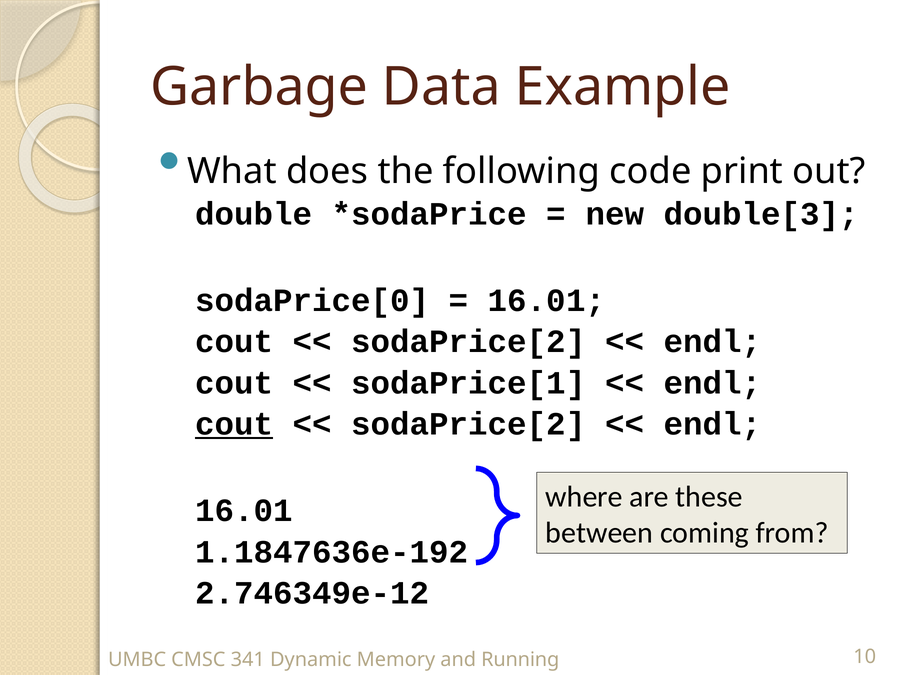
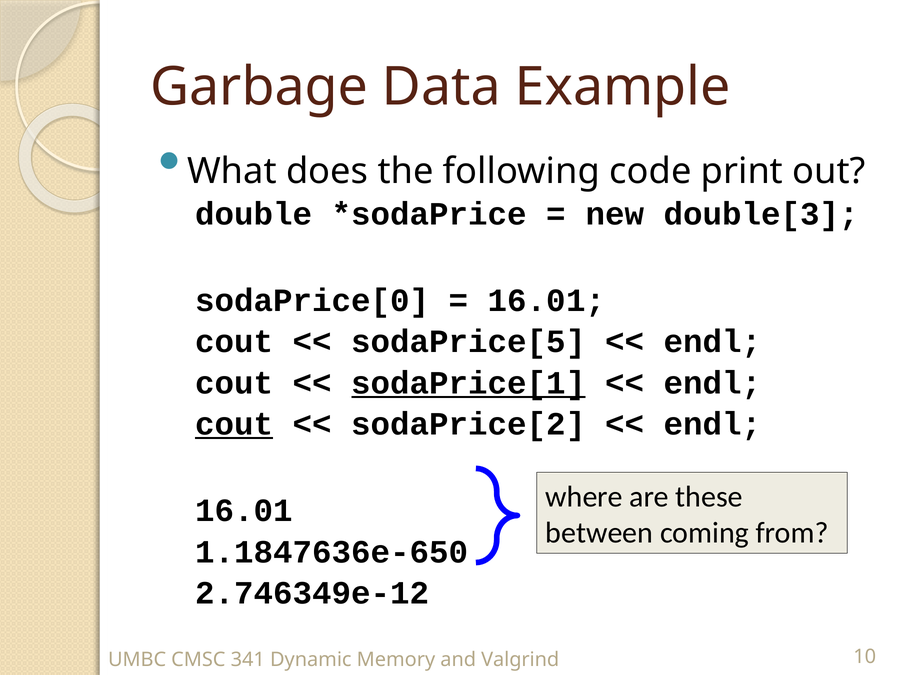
sodaPrice[2 at (468, 342): sodaPrice[2 -> sodaPrice[5
sodaPrice[1 underline: none -> present
1.1847636e-192: 1.1847636e-192 -> 1.1847636e-650
Running: Running -> Valgrind
